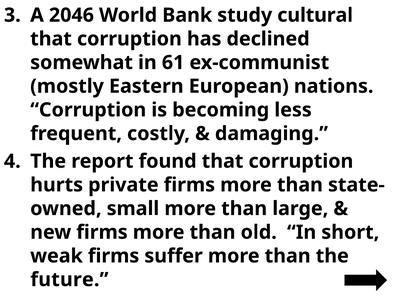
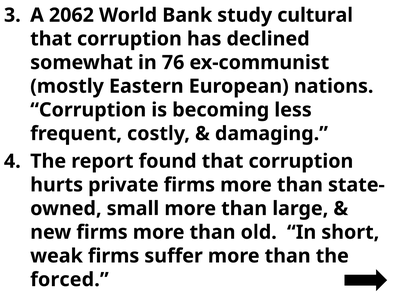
2046: 2046 -> 2062
61: 61 -> 76
future: future -> forced
